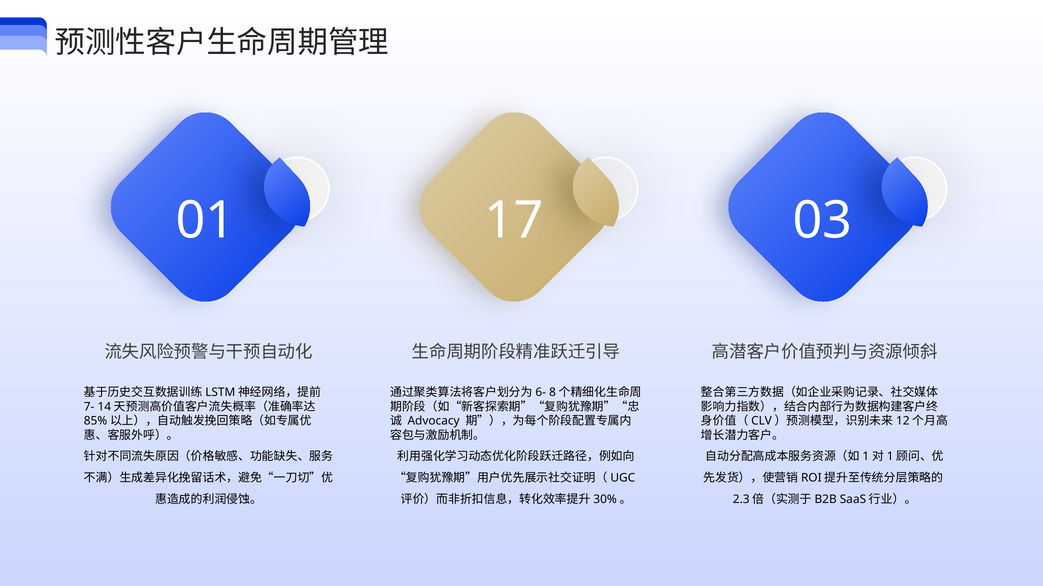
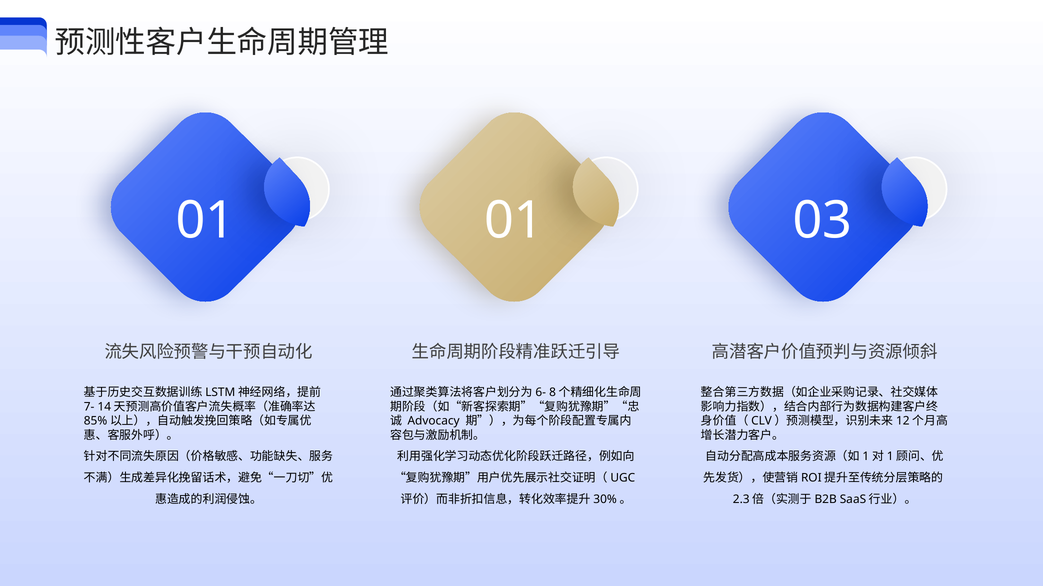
01 17: 17 -> 01
